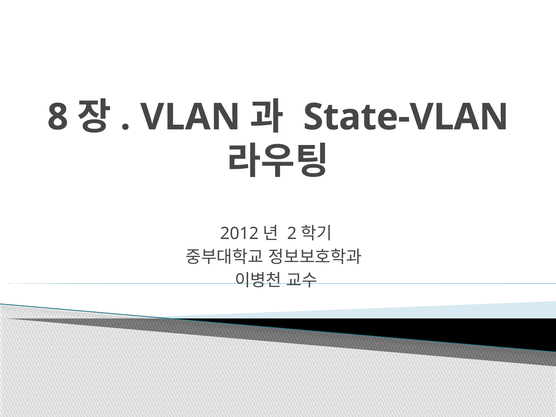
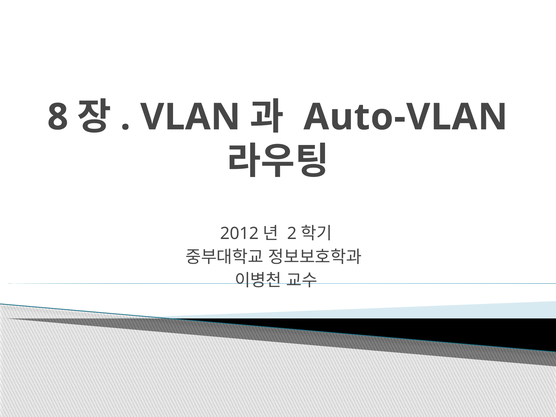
State-VLAN: State-VLAN -> Auto-VLAN
